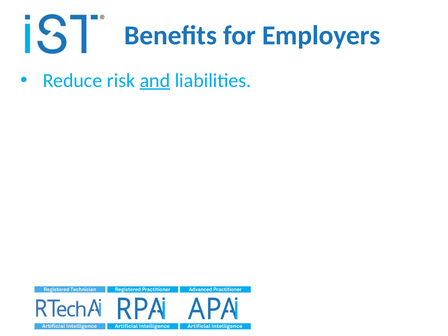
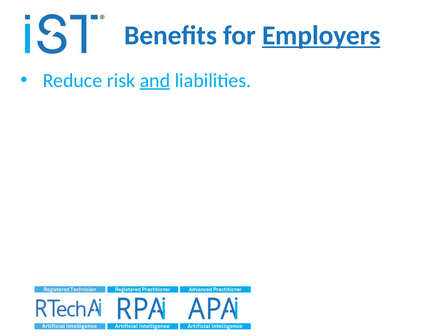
Employers underline: none -> present
